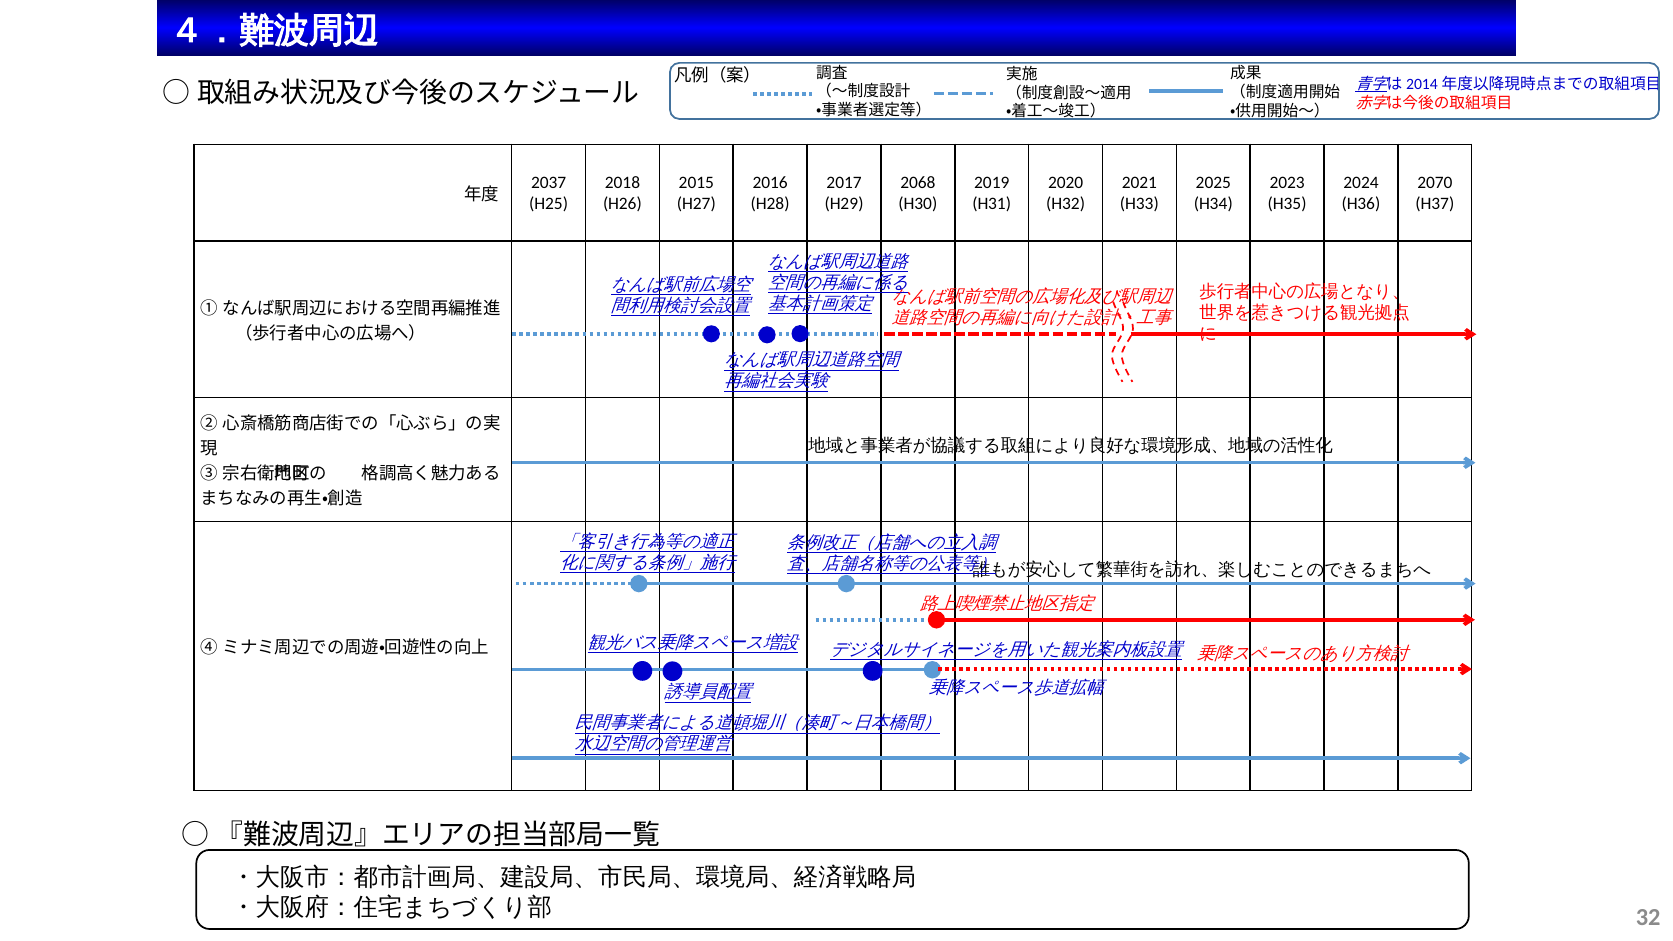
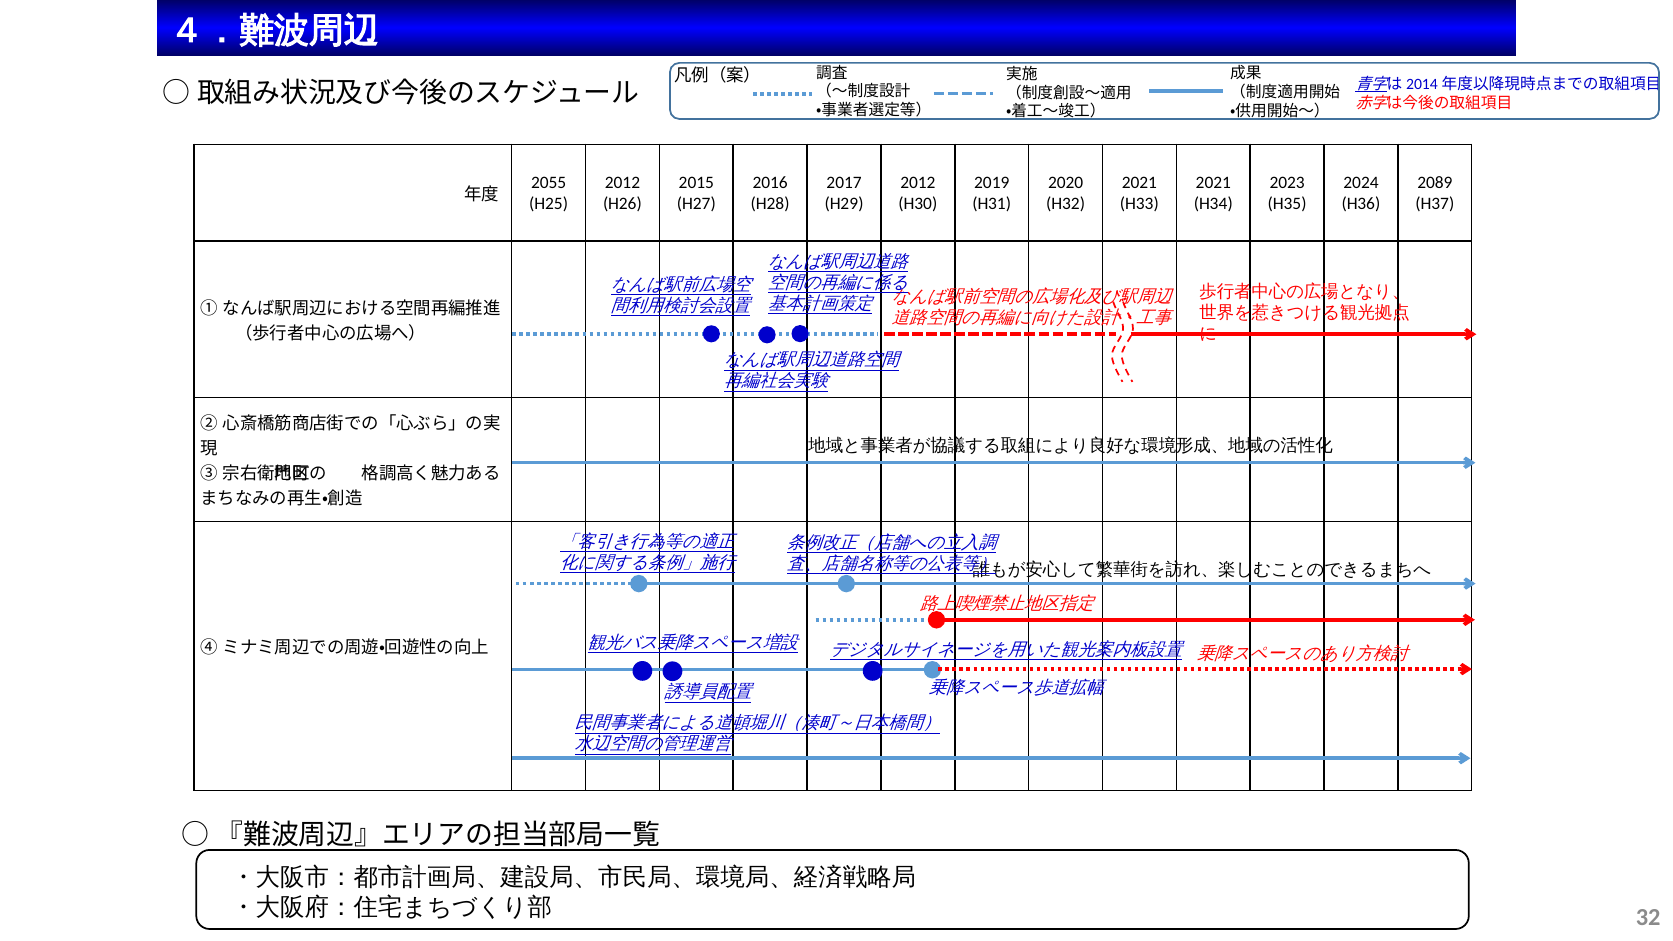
2037: 2037 -> 2055
2018 at (622, 182): 2018 -> 2012
2068 at (918, 182): 2068 -> 2012
2025 at (1213, 182): 2025 -> 2021
2070: 2070 -> 2089
